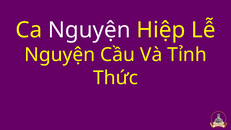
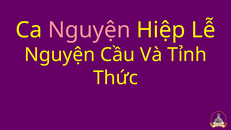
Nguyện at (89, 30) colour: white -> pink
